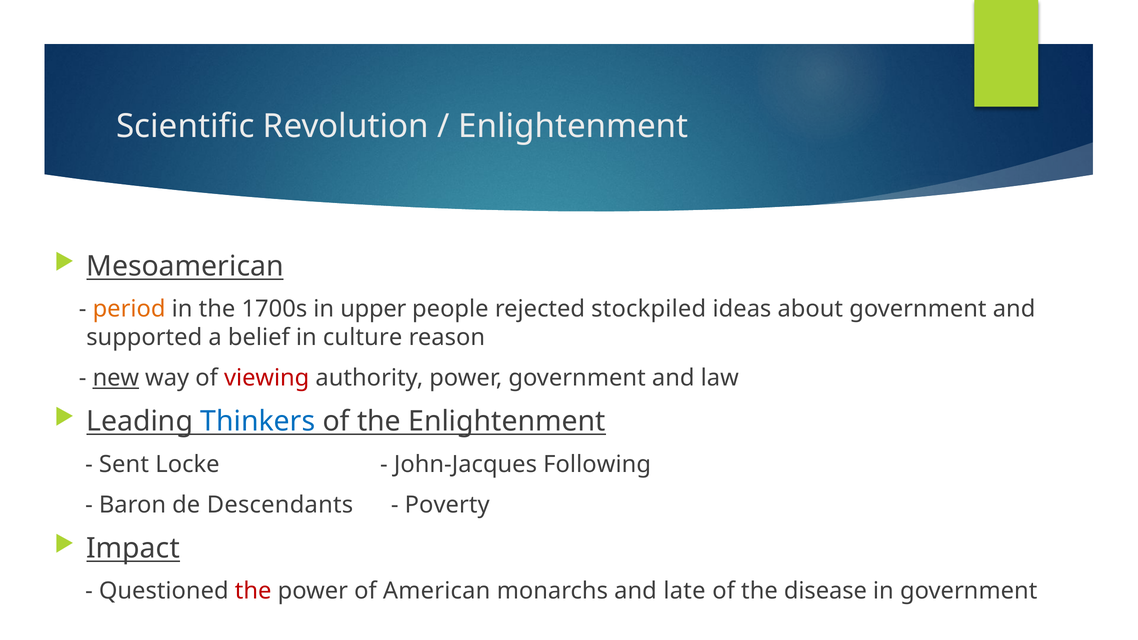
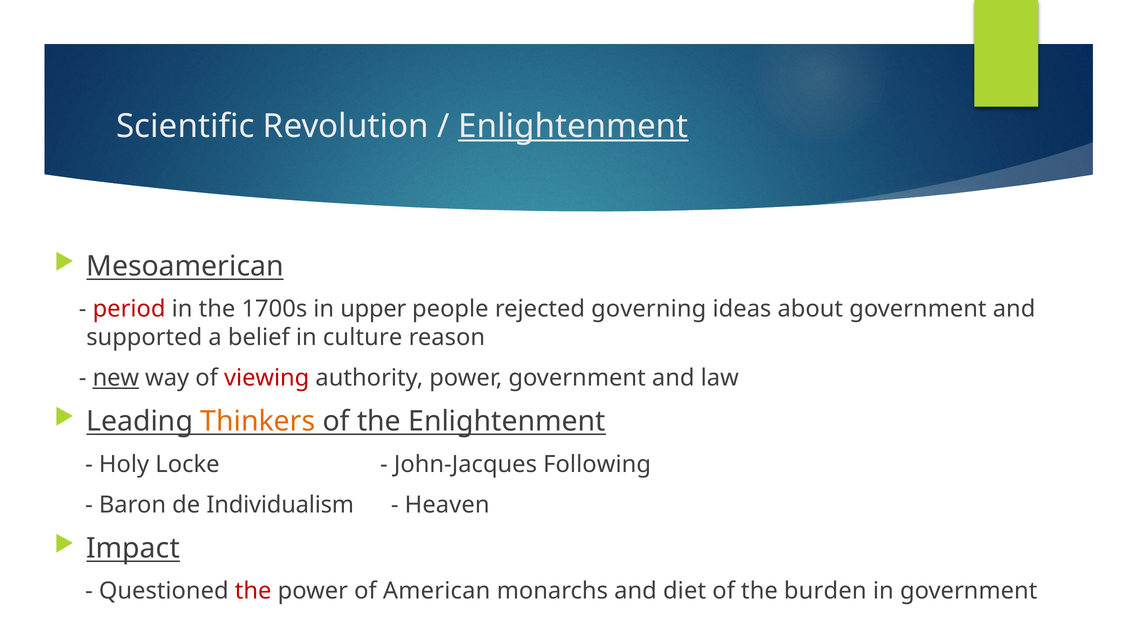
Enlightenment at (573, 126) underline: none -> present
period colour: orange -> red
stockpiled: stockpiled -> governing
Thinkers colour: blue -> orange
Sent: Sent -> Holy
Descendants: Descendants -> Individualism
Poverty: Poverty -> Heaven
late: late -> diet
disease: disease -> burden
